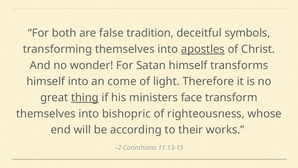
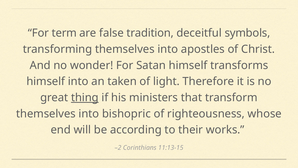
both: both -> term
apostles underline: present -> none
come: come -> taken
face: face -> that
